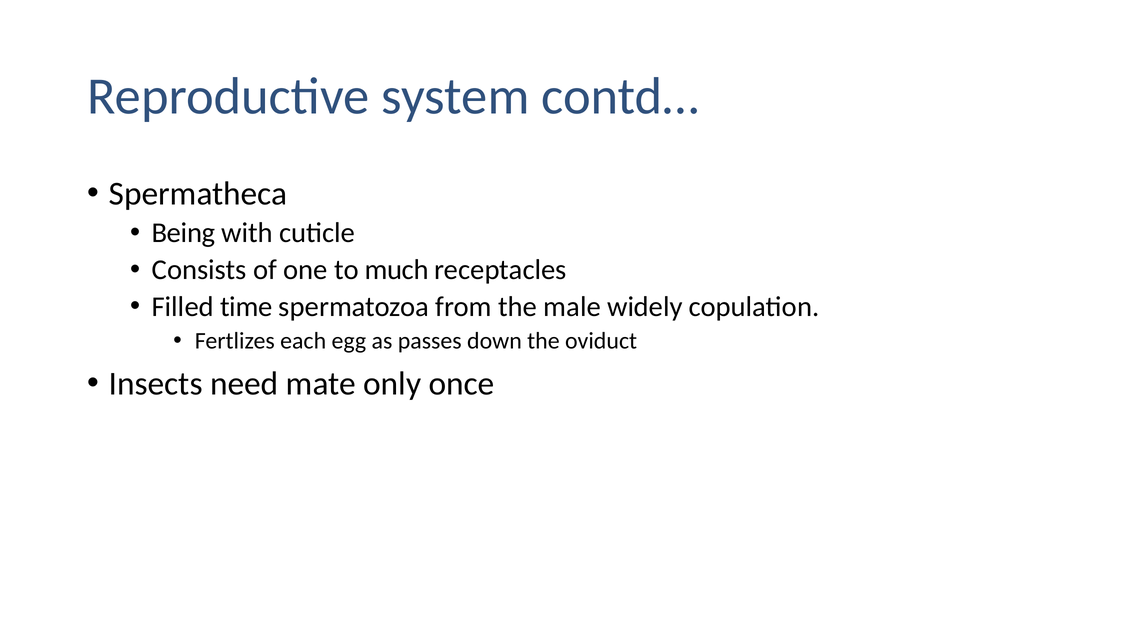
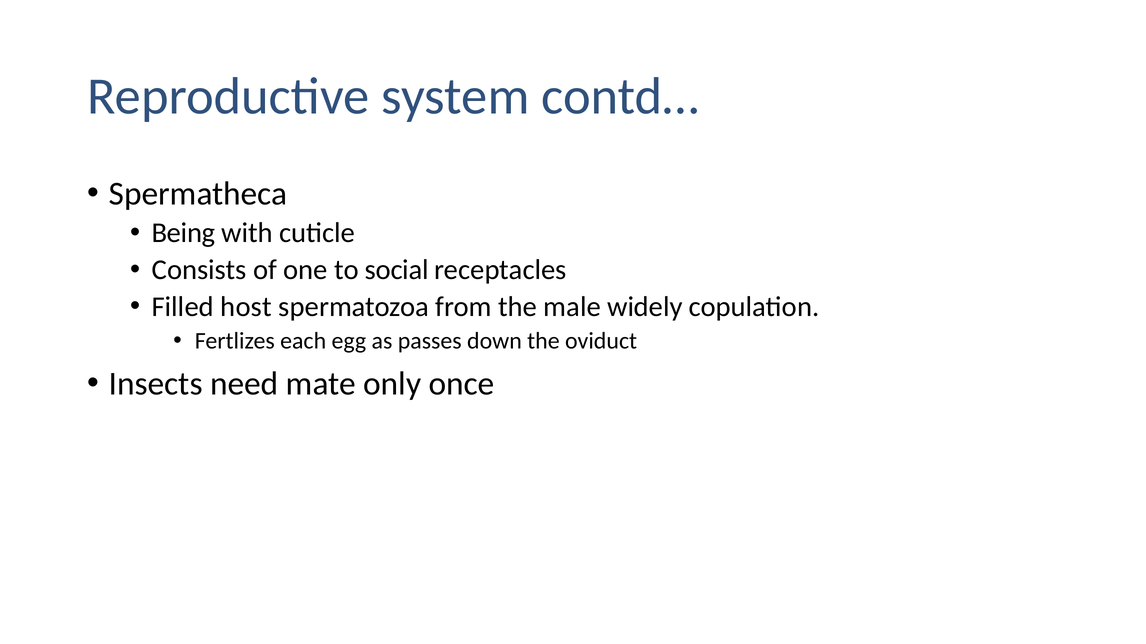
much: much -> social
time: time -> host
